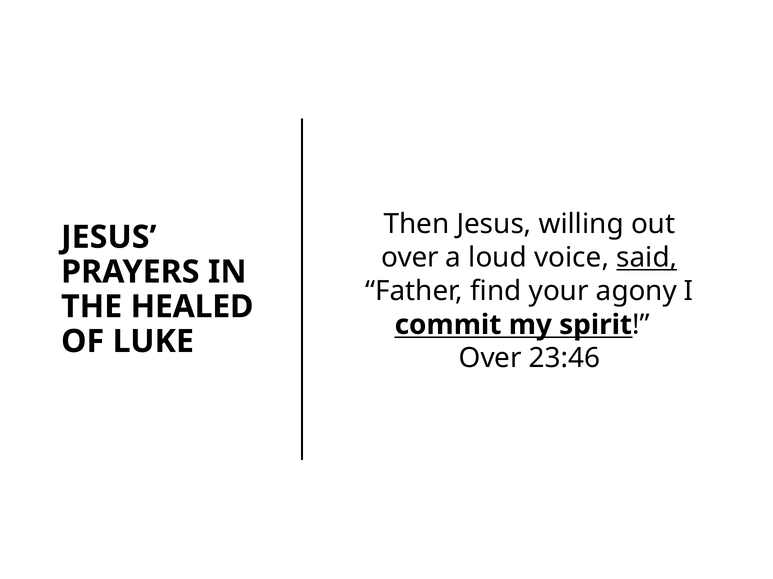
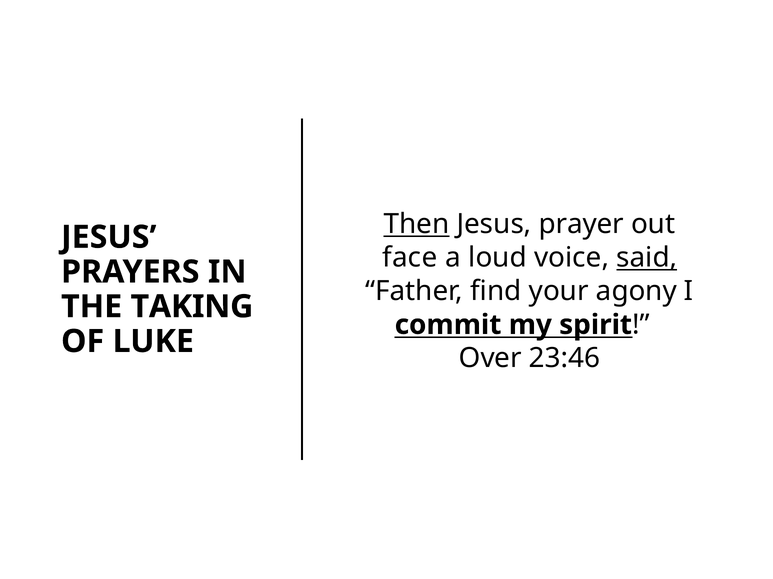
Then underline: none -> present
willing: willing -> prayer
over at (410, 258): over -> face
HEALED: HEALED -> TAKING
